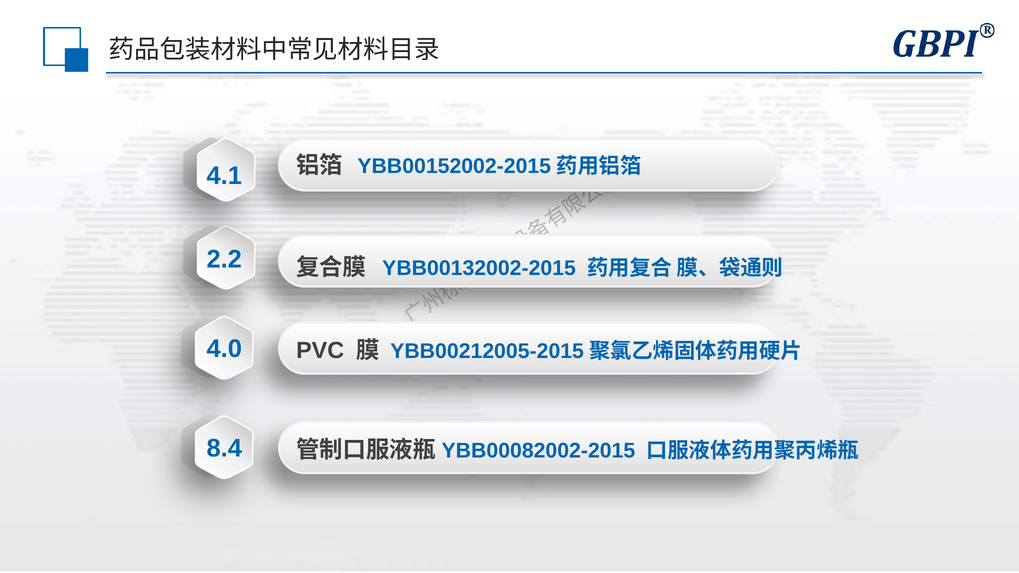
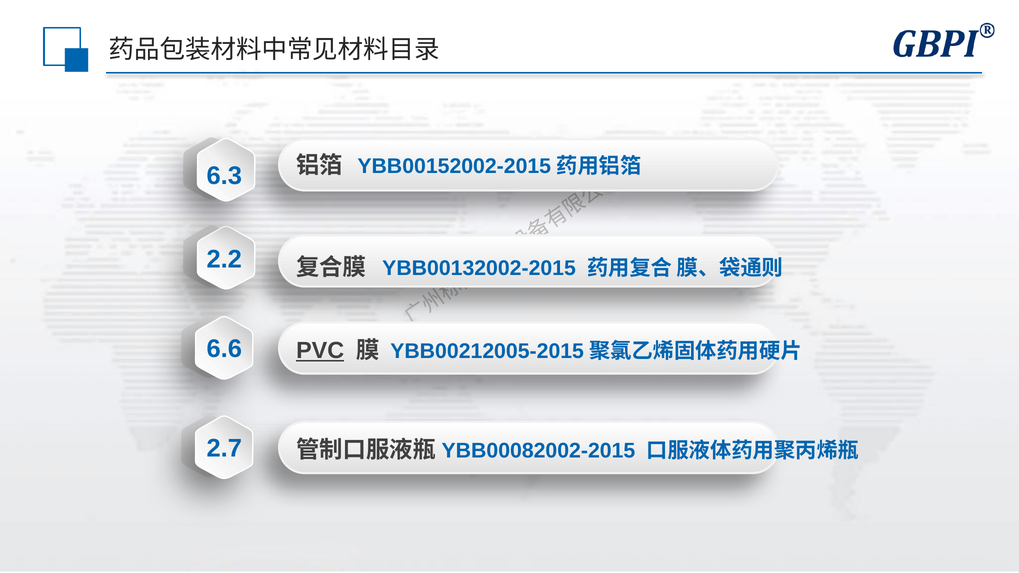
4.1: 4.1 -> 6.3
4.0: 4.0 -> 6.6
PVC underline: none -> present
8.4: 8.4 -> 2.7
